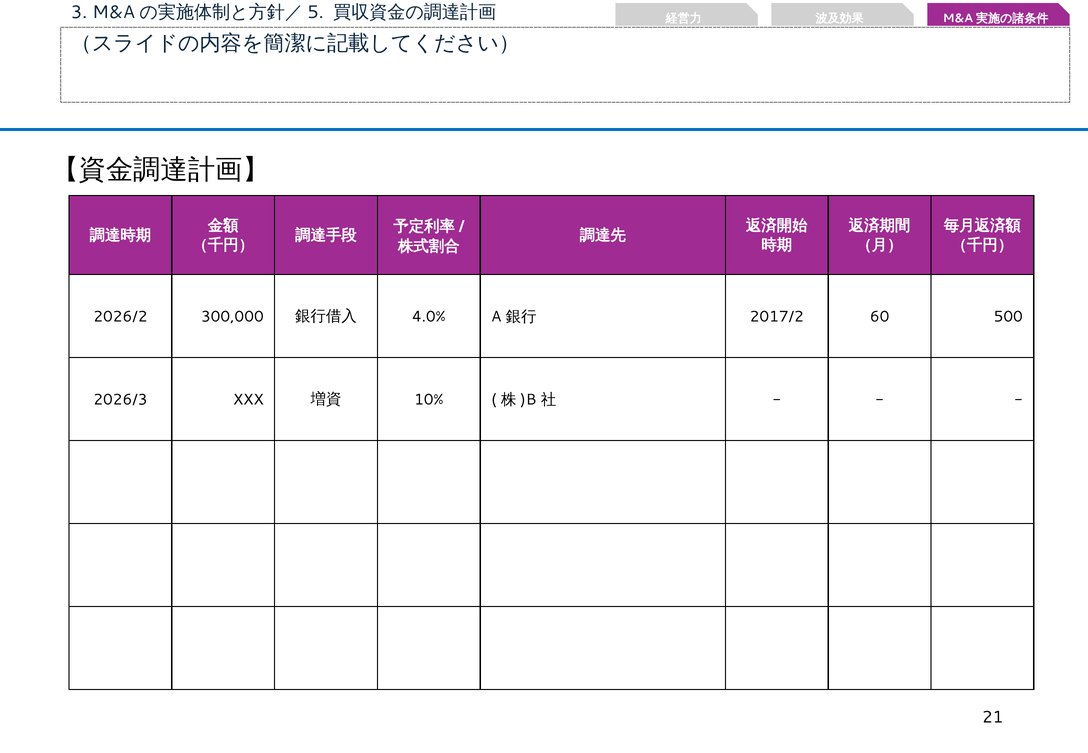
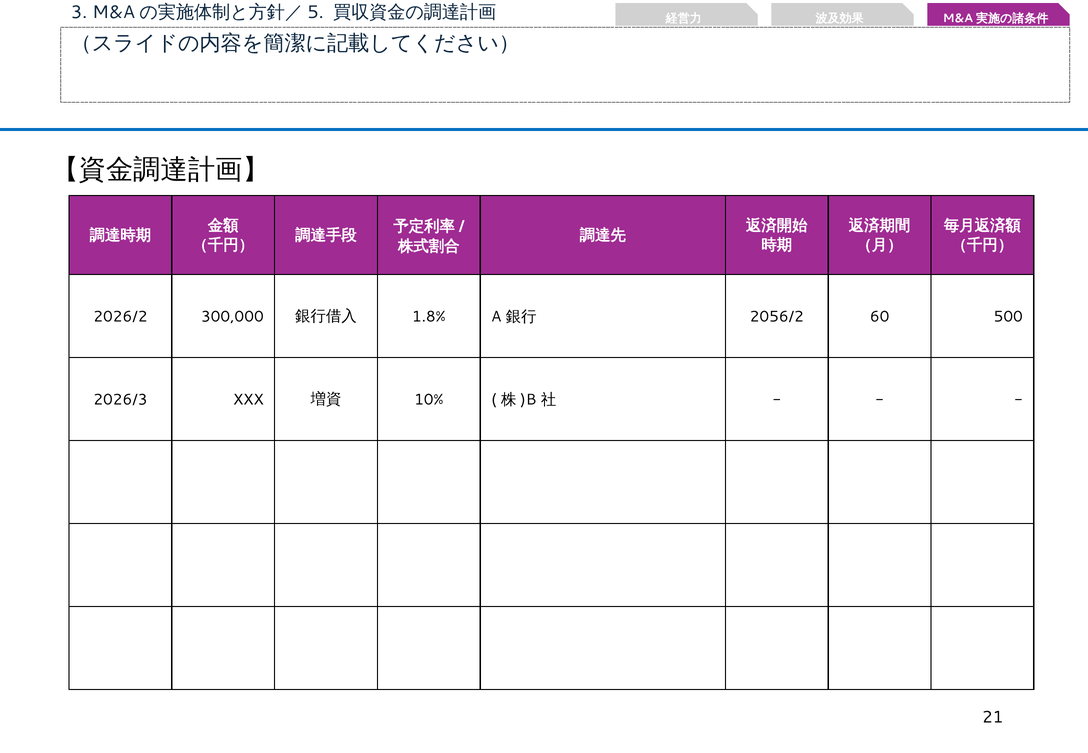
4.0%: 4.0% -> 1.8%
2017/2: 2017/2 -> 2056/2
